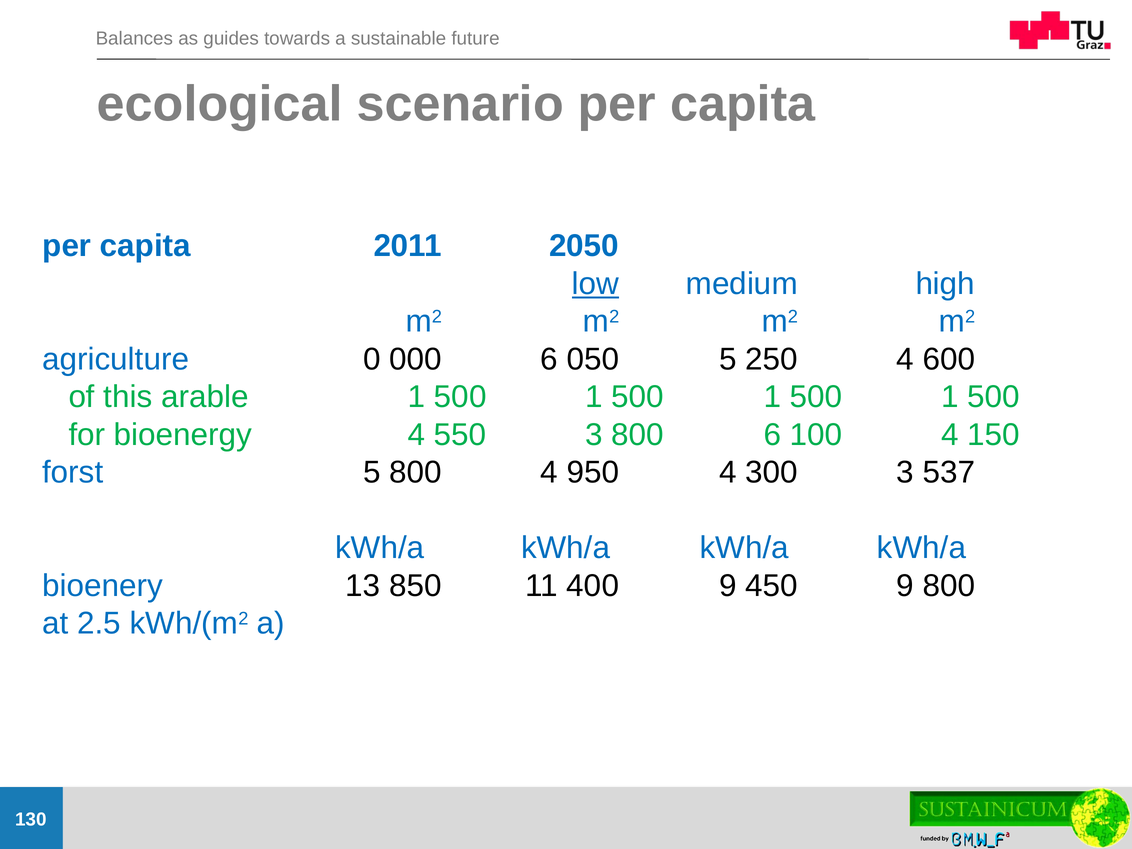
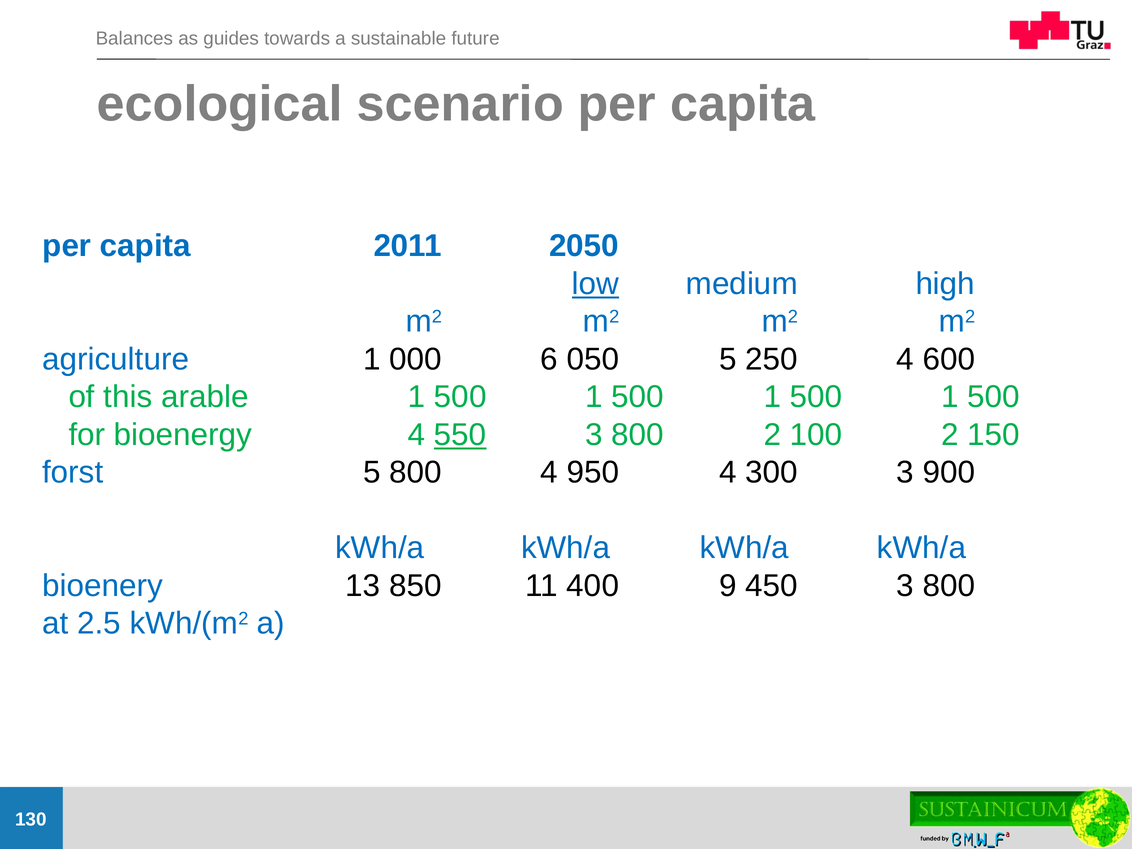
agriculture 0: 0 -> 1
550 underline: none -> present
800 6: 6 -> 2
100 4: 4 -> 2
537: 537 -> 900
450 9: 9 -> 3
